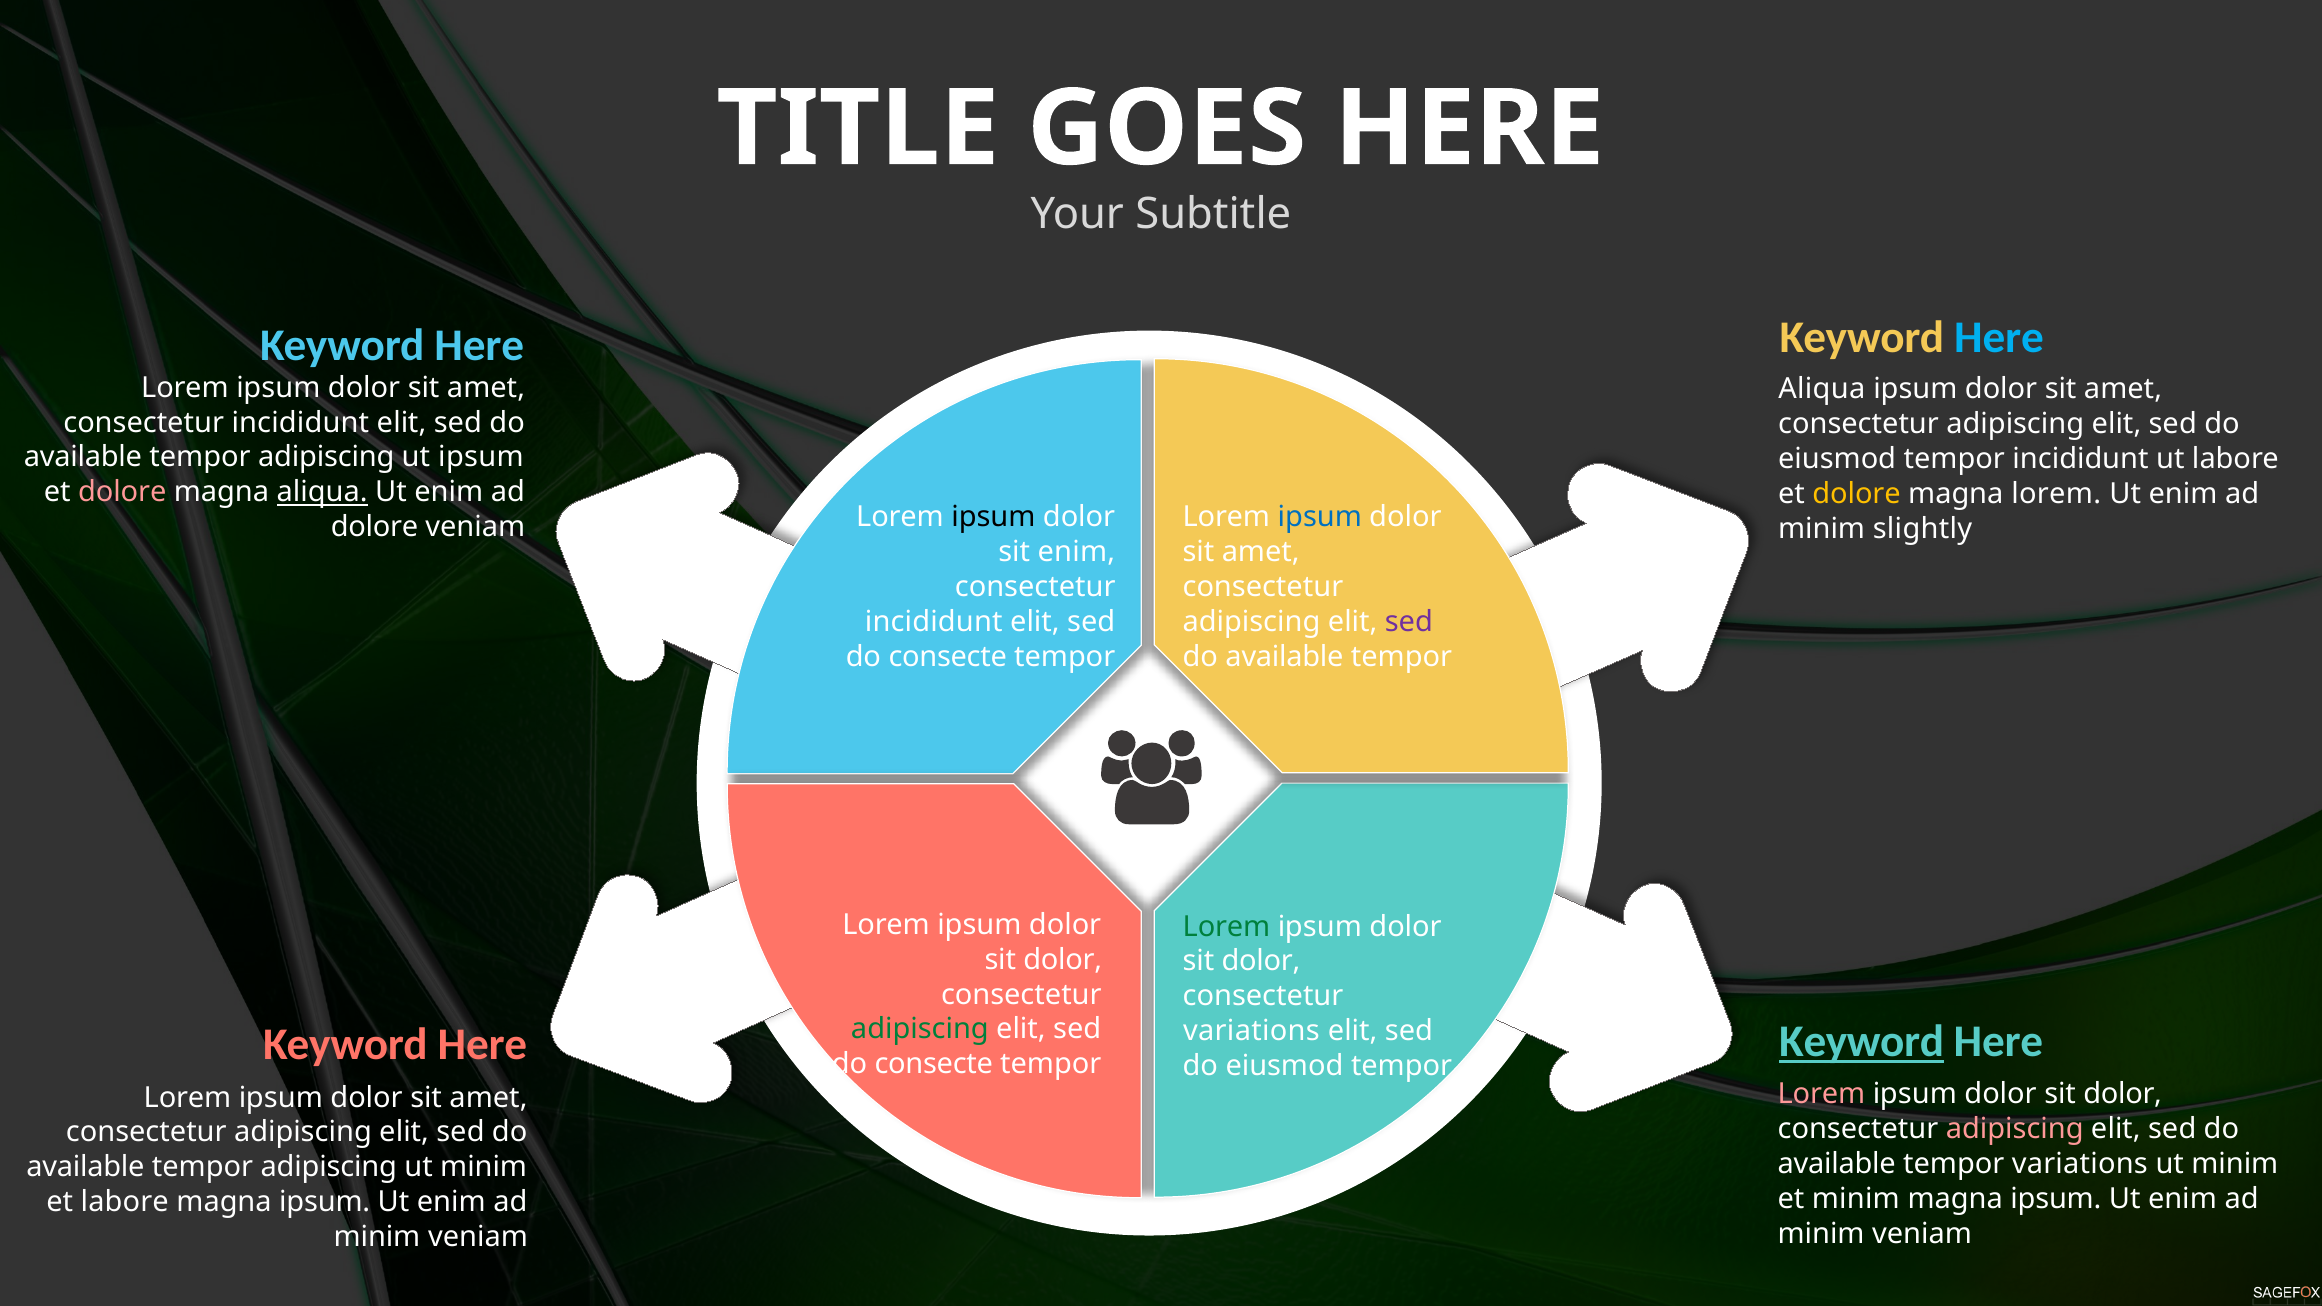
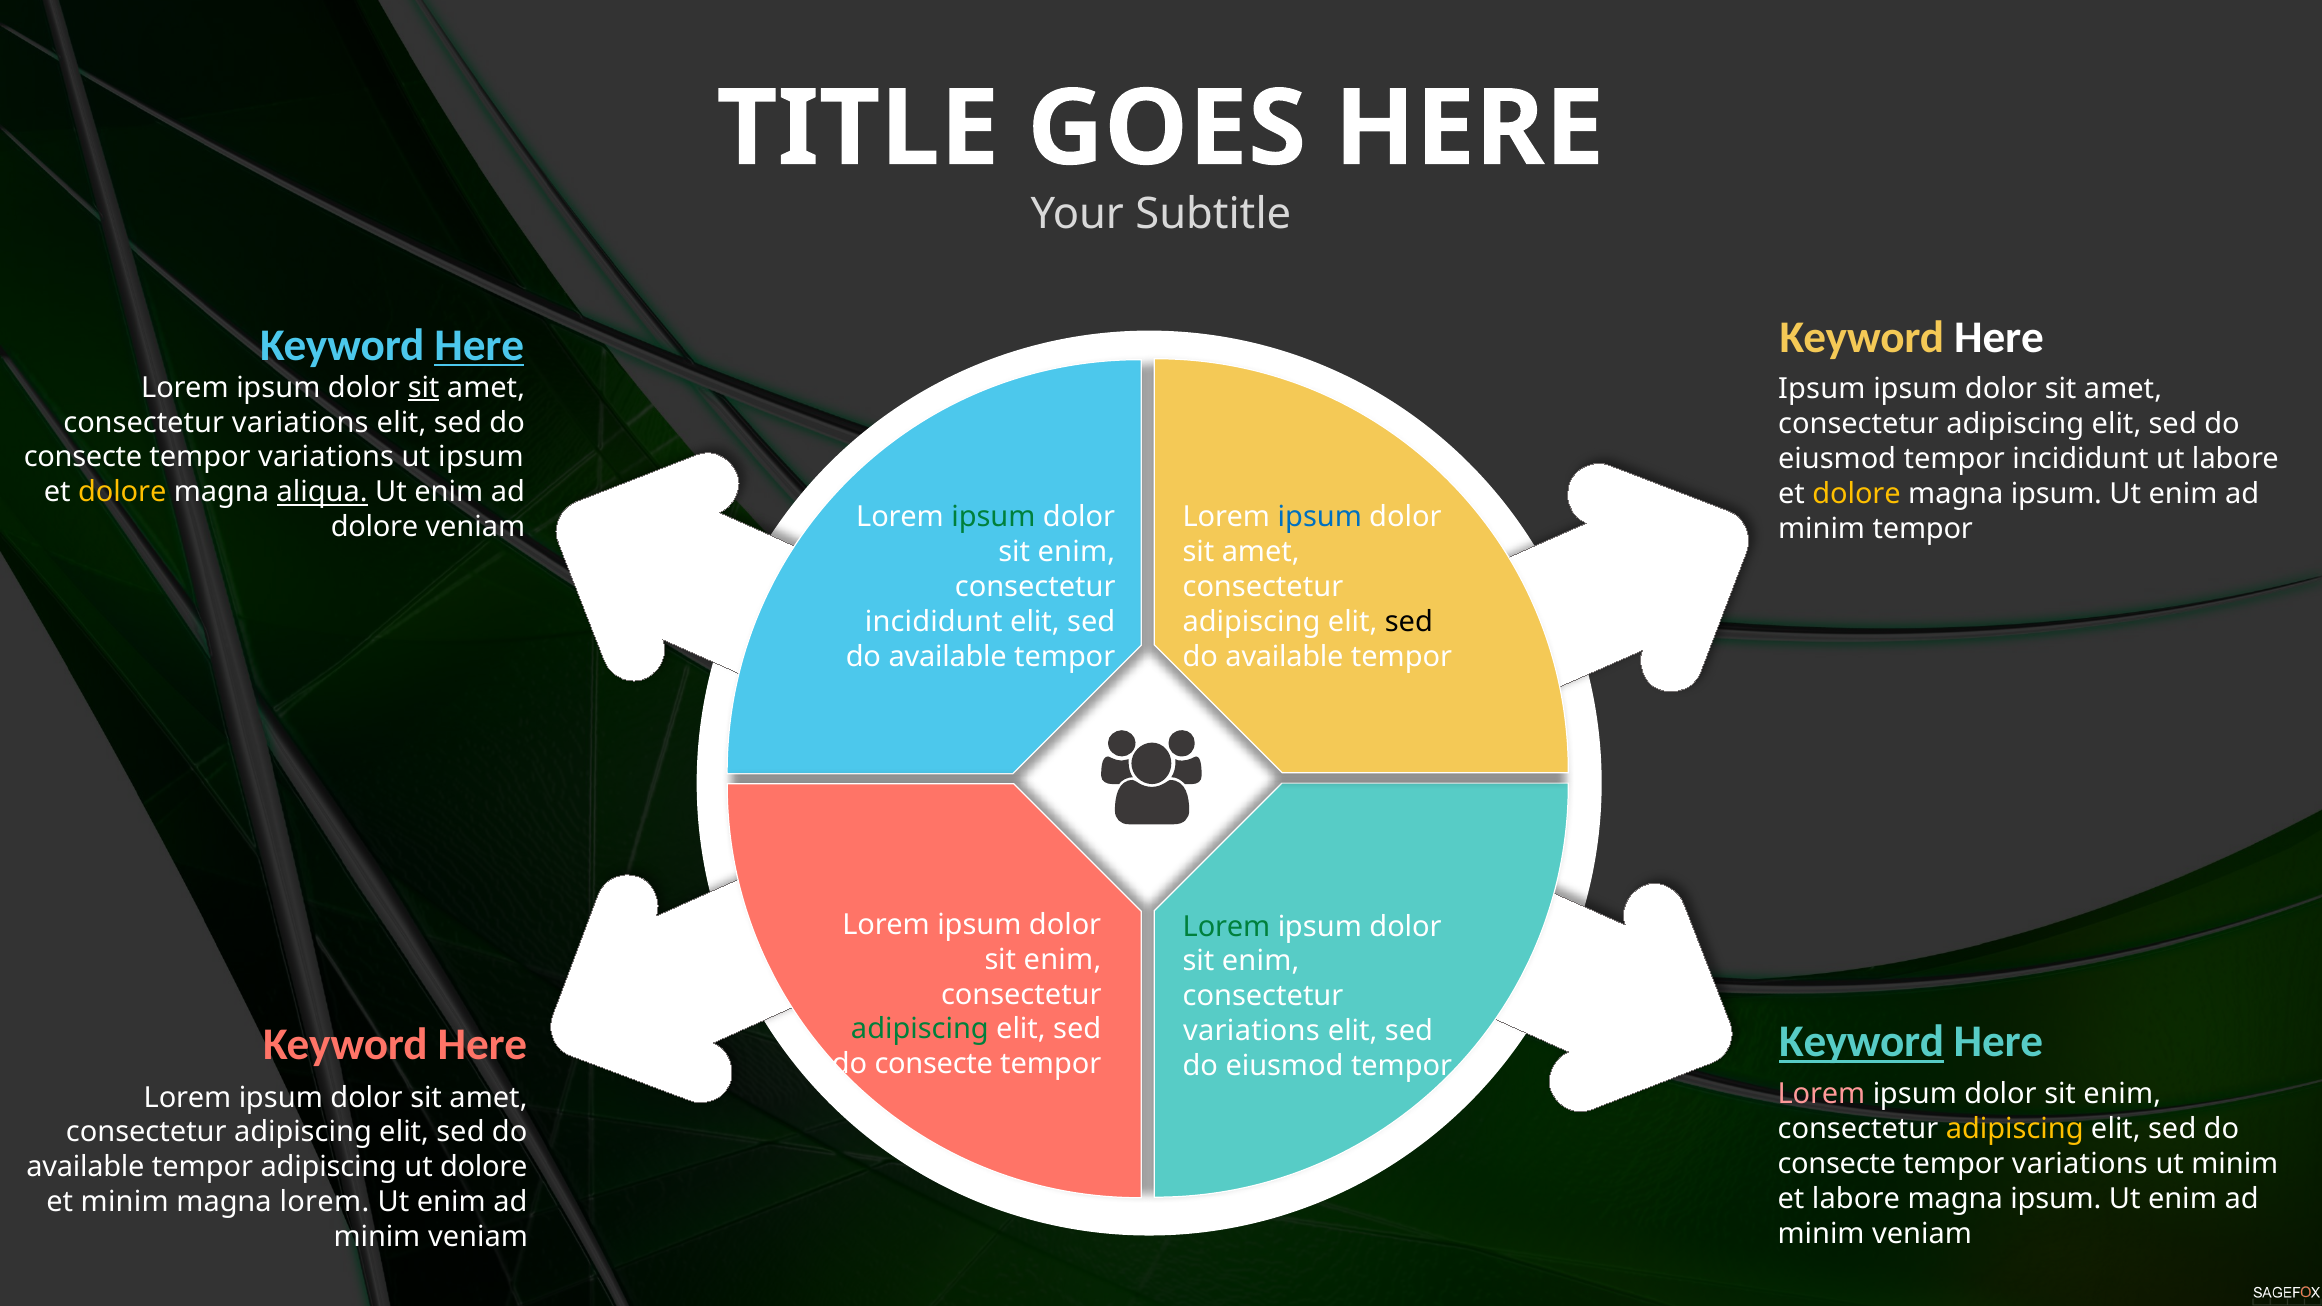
Here at (1999, 337) colour: light blue -> white
Here at (479, 346) underline: none -> present
sit at (424, 388) underline: none -> present
Aliqua at (1822, 389): Aliqua -> Ipsum
incididunt at (300, 423): incididunt -> variations
available at (83, 457): available -> consecte
adipiscing at (326, 457): adipiscing -> variations
dolore at (122, 492) colour: pink -> yellow
lorem at (2056, 494): lorem -> ipsum
ipsum at (993, 517) colour: black -> green
minim slightly: slightly -> tempor
sed at (1409, 622) colour: purple -> black
consecte at (948, 657): consecte -> available
dolor at (1063, 960): dolor -> enim
dolor at (1261, 961): dolor -> enim
dolor at (2123, 1094): dolor -> enim
adipiscing at (2015, 1129) colour: pink -> yellow
available at (1837, 1164): available -> consecte
minim at (484, 1167): minim -> dolore
et minim: minim -> labore
et labore: labore -> minim
ipsum at (325, 1202): ipsum -> lorem
